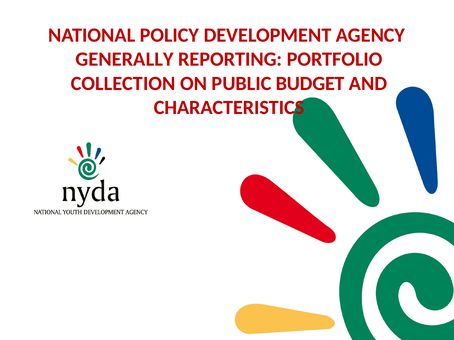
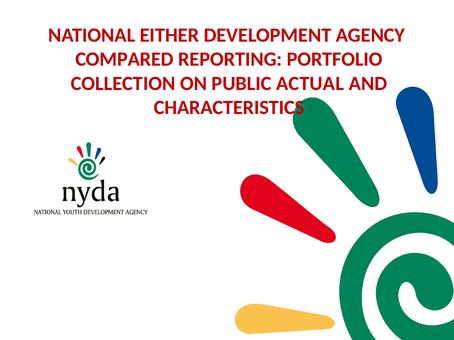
POLICY: POLICY -> EITHER
GENERALLY: GENERALLY -> COMPARED
BUDGET: BUDGET -> ACTUAL
